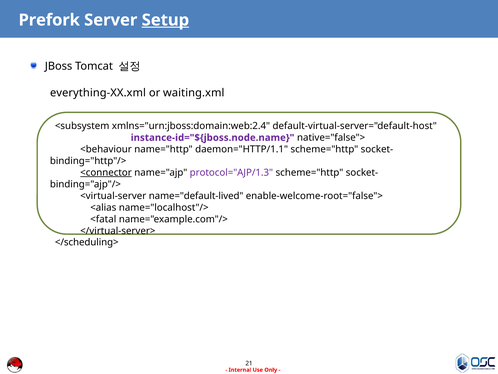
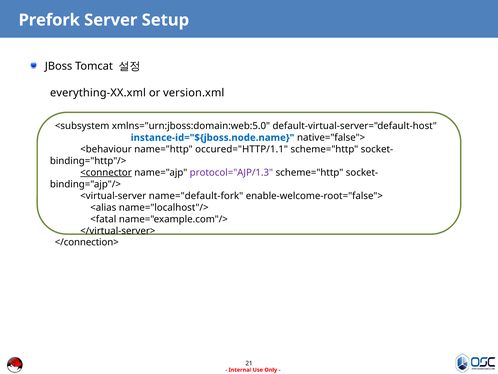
Setup underline: present -> none
waiting.xml: waiting.xml -> version.xml
xmlns="urn:jboss:domain:web:2.4: xmlns="urn:jboss:domain:web:2.4 -> xmlns="urn:jboss:domain:web:5.0
instance-id="${jboss.node.name colour: purple -> blue
daemon="HTTP/1.1: daemon="HTTP/1.1 -> occured="HTTP/1.1
name="default-lived: name="default-lived -> name="default-fork
</scheduling>: </scheduling> -> </connection>
